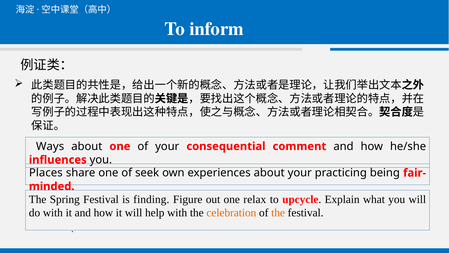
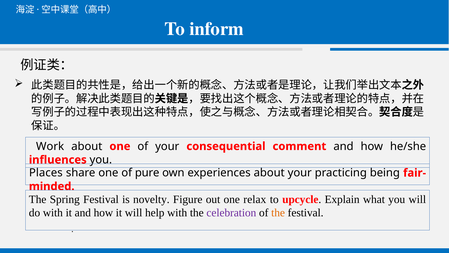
Ways: Ways -> Work
seek: seek -> pure
finding: finding -> novelty
celebration colour: orange -> purple
